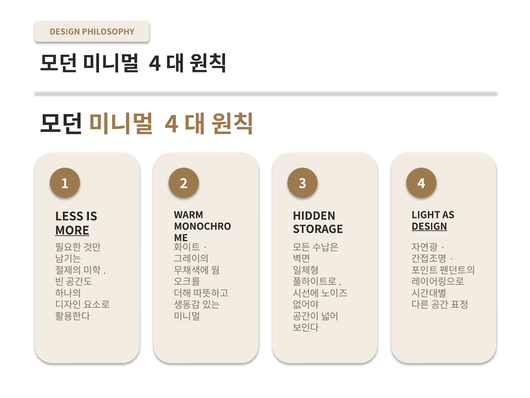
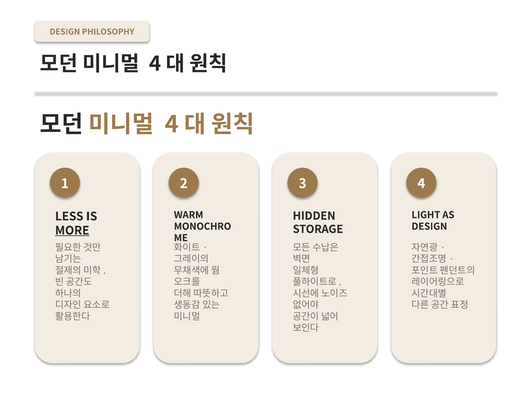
DESIGN at (429, 226) underline: present -> none
